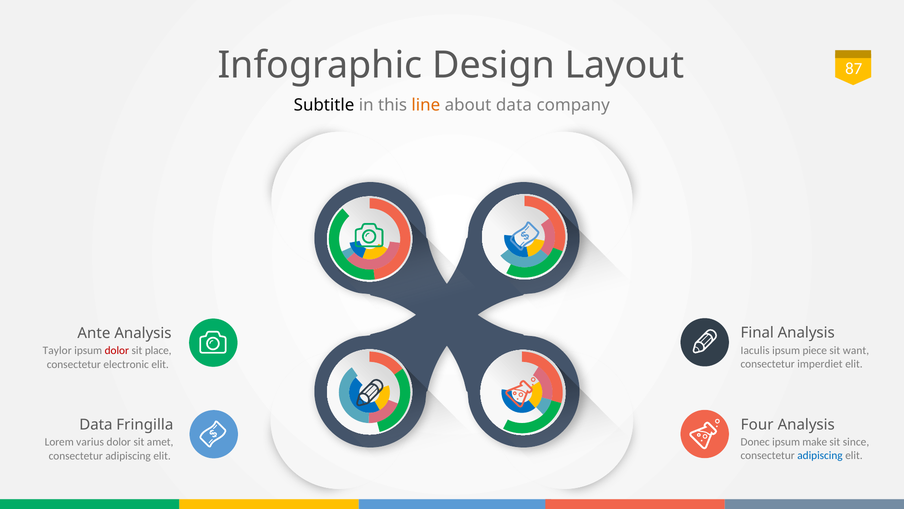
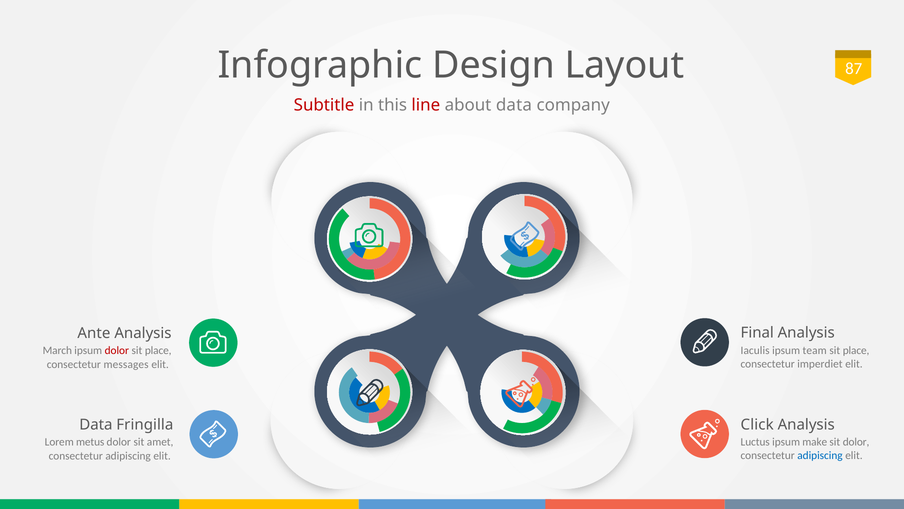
Subtitle colour: black -> red
line colour: orange -> red
piece: piece -> team
want at (856, 350): want -> place
Taylor: Taylor -> March
electronic: electronic -> messages
Four: Four -> Click
Donec: Donec -> Luctus
sit since: since -> dolor
varius: varius -> metus
